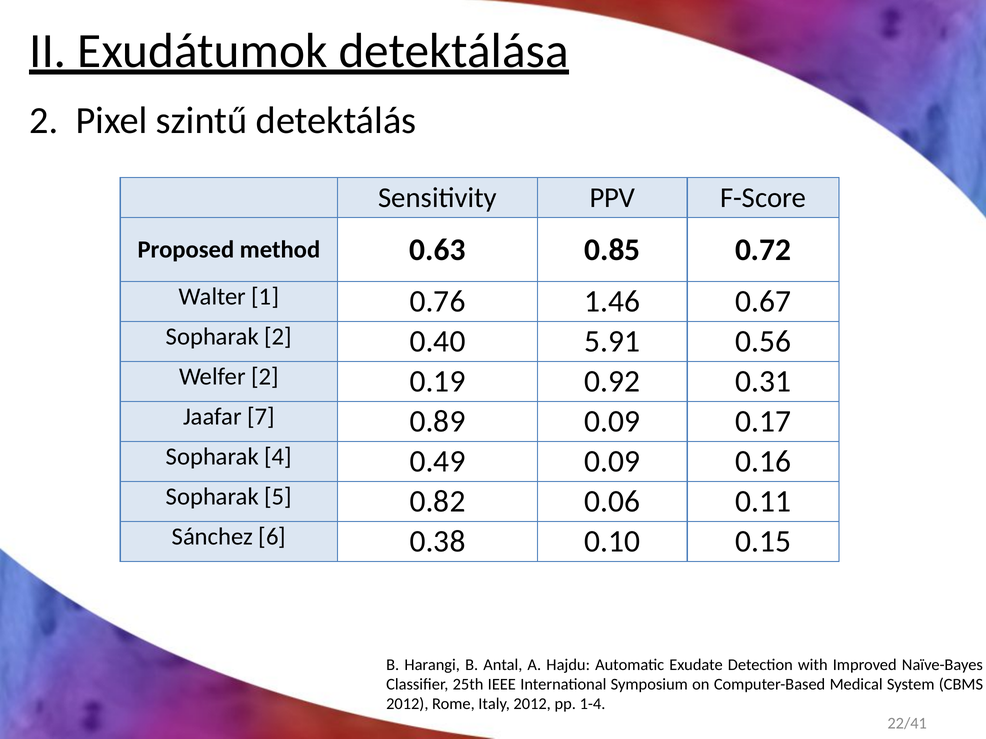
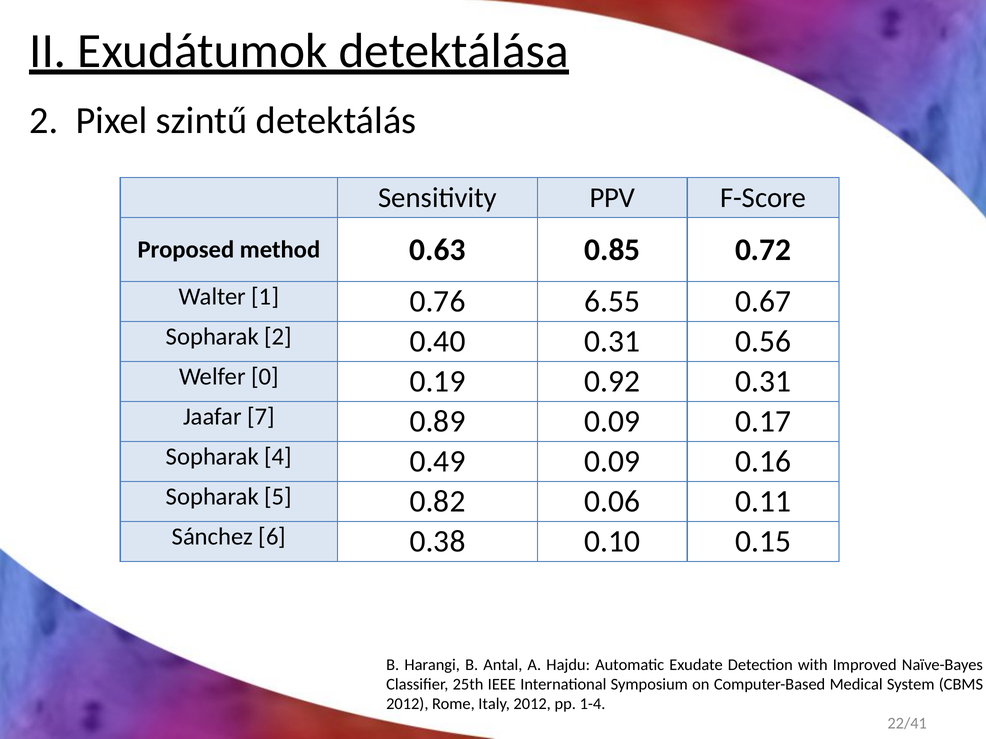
1.46: 1.46 -> 6.55
0.40 5.91: 5.91 -> 0.31
Welfer 2: 2 -> 0
